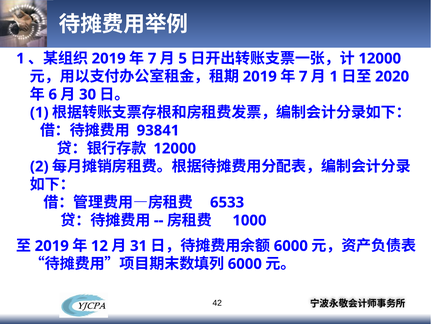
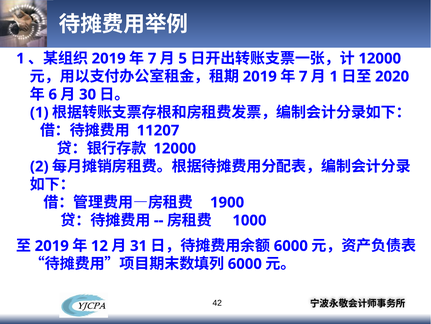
93841: 93841 -> 11207
6533: 6533 -> 1900
